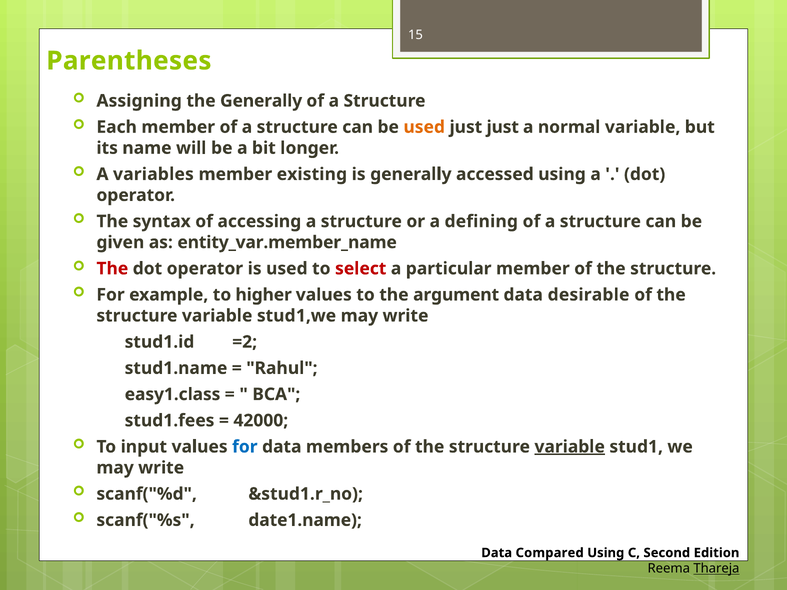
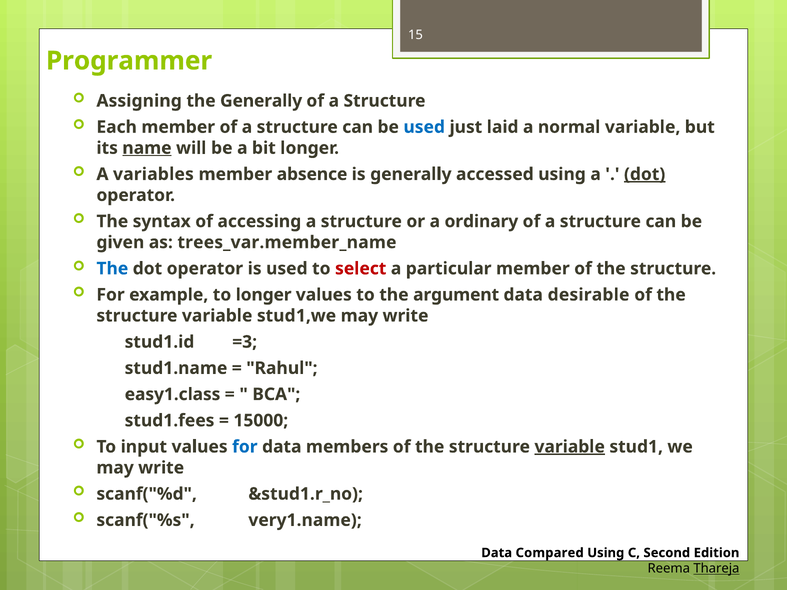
Parentheses: Parentheses -> Programmer
used at (424, 127) colour: orange -> blue
just just: just -> laid
name underline: none -> present
existing: existing -> absence
dot at (645, 174) underline: none -> present
defining: defining -> ordinary
entity_var.member_name: entity_var.member_name -> trees_var.member_name
The at (112, 269) colour: red -> blue
to higher: higher -> longer
=2: =2 -> =3
42000: 42000 -> 15000
date1.name: date1.name -> very1.name
